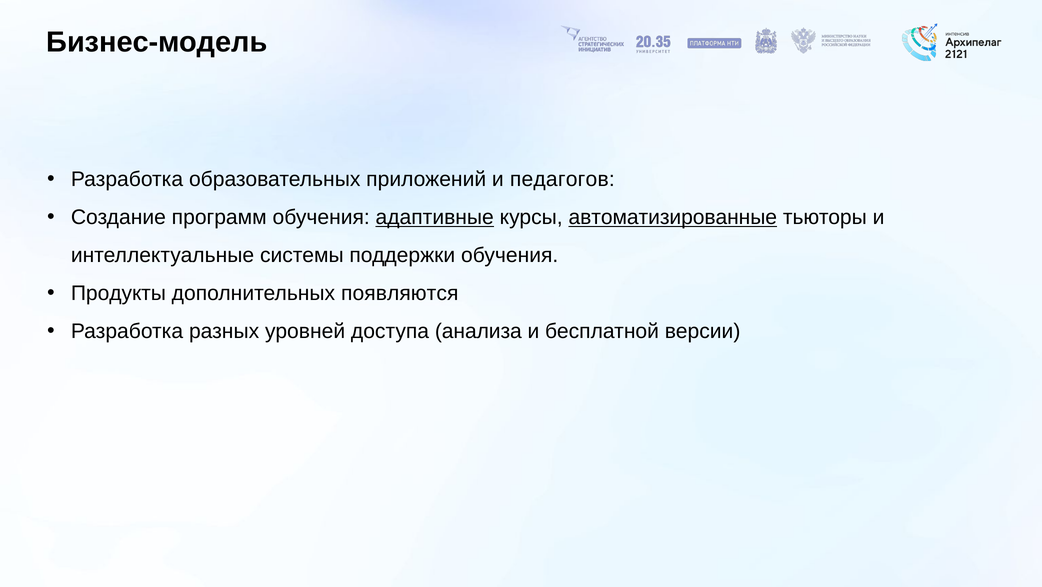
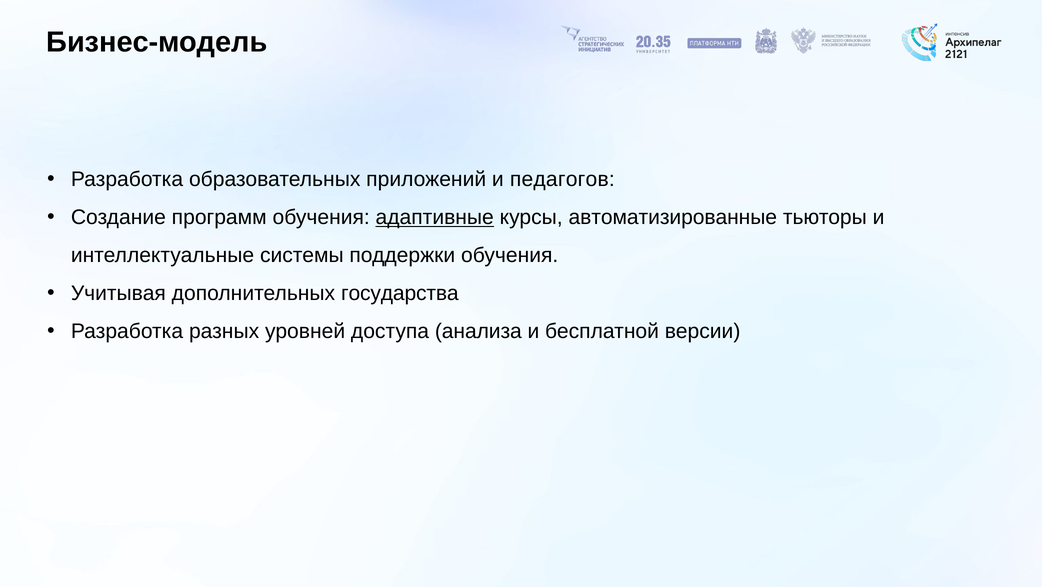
автоматизированные underline: present -> none
Продукты: Продукты -> Учитывая
появляются: появляются -> государства
